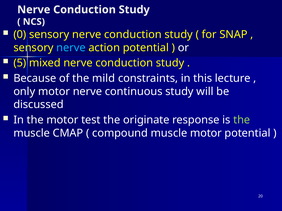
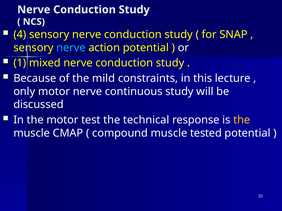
0: 0 -> 4
5: 5 -> 1
originate: originate -> technical
the at (242, 120) colour: light green -> yellow
muscle motor: motor -> tested
